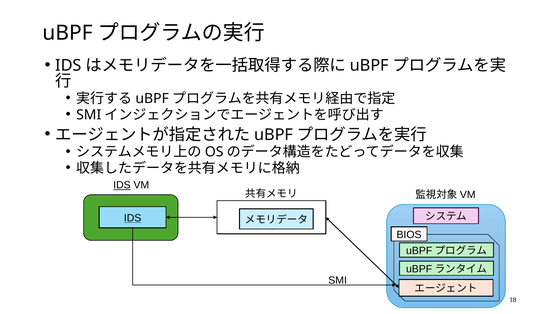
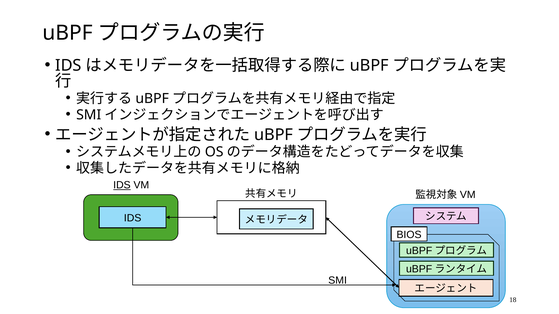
IDS at (133, 218) underline: present -> none
